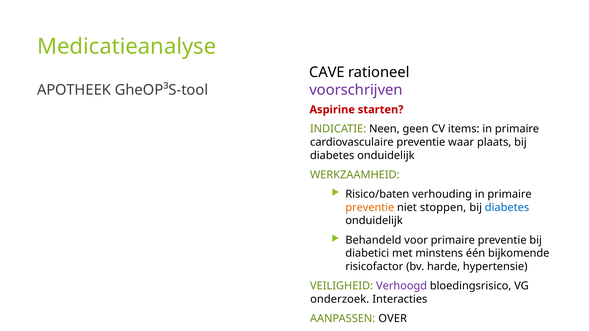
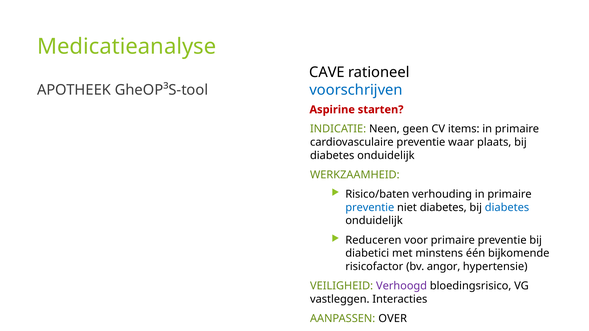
voorschrijven colour: purple -> blue
preventie at (370, 208) colour: orange -> blue
niet stoppen: stoppen -> diabetes
Behandeld: Behandeld -> Reduceren
harde: harde -> angor
onderzoek: onderzoek -> vastleggen
